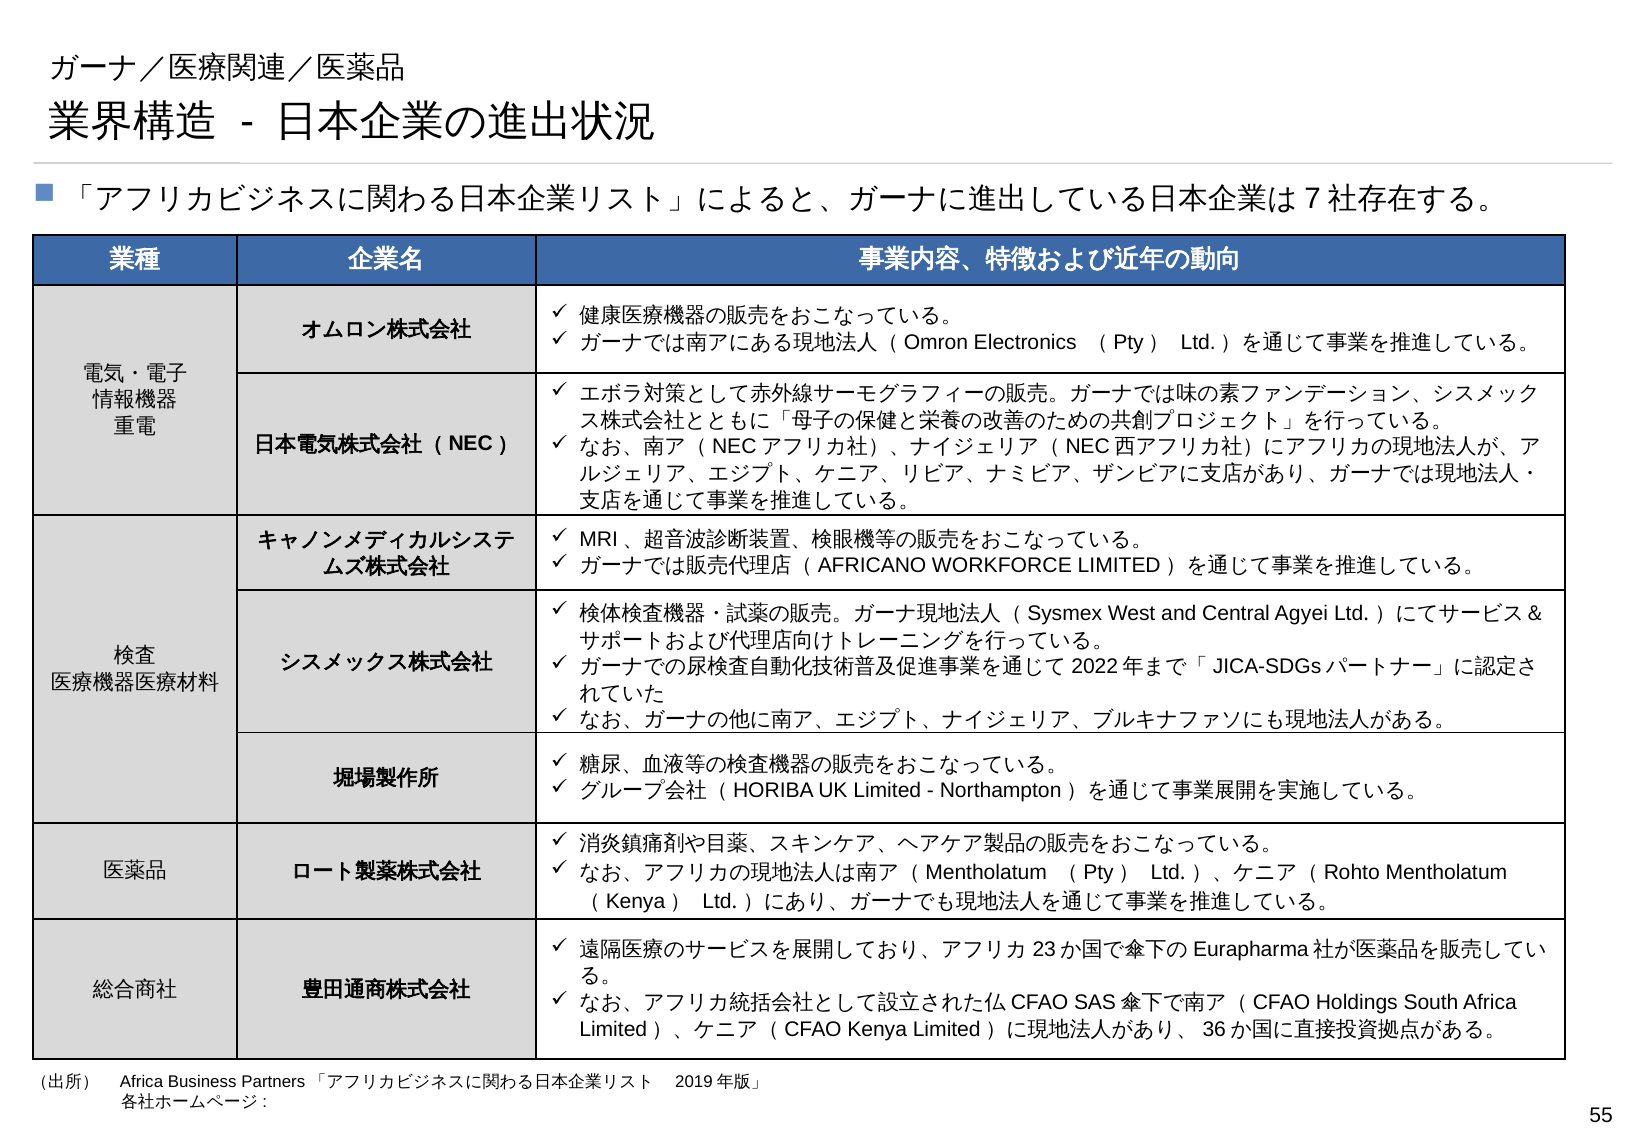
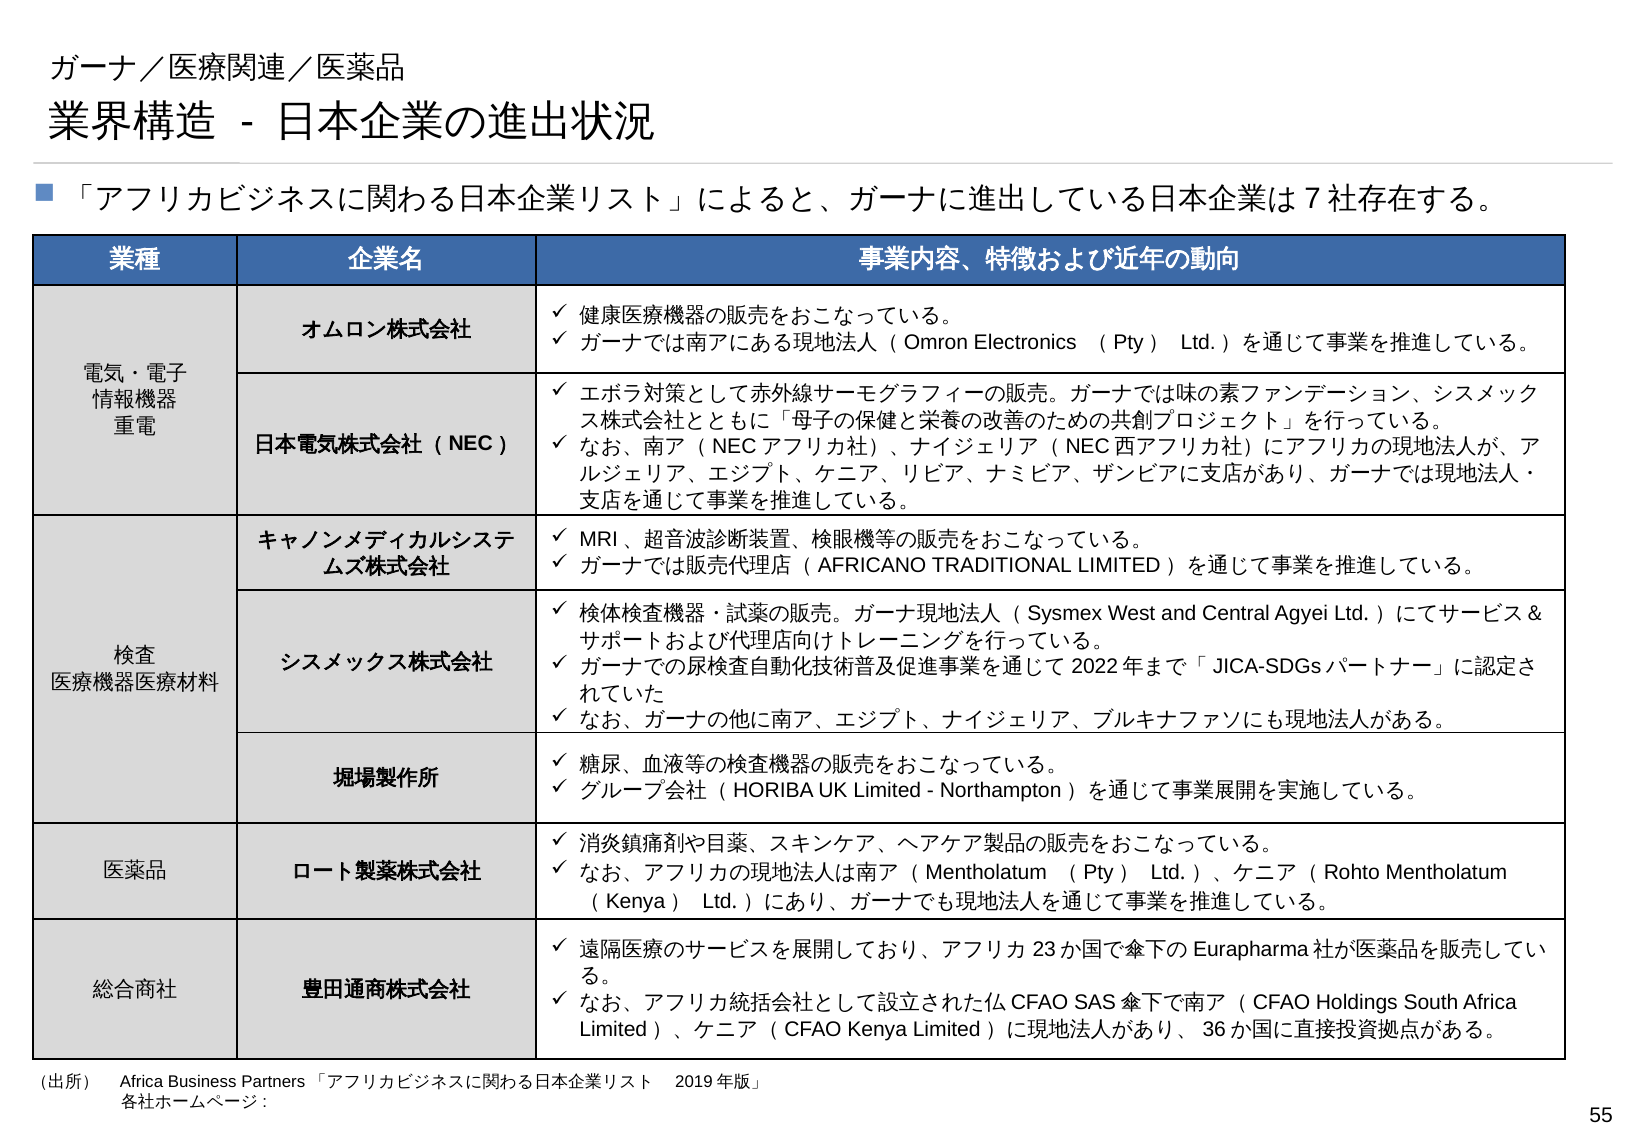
WORKFORCE: WORKFORCE -> TRADITIONAL
